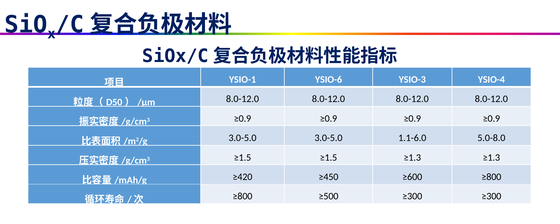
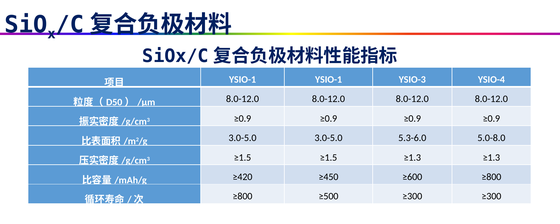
YSIO-1 YSIO-6: YSIO-6 -> YSIO-1
1.1-6.0: 1.1-6.0 -> 5.3-6.0
